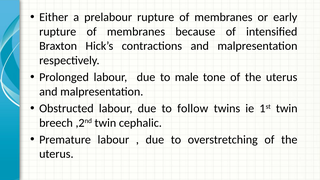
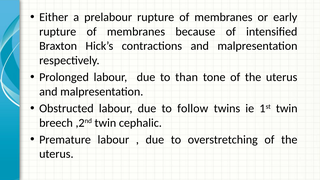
male: male -> than
